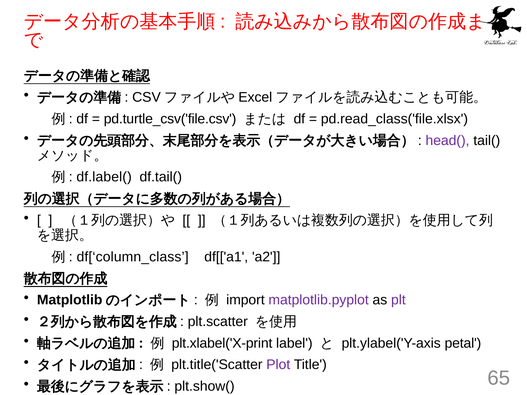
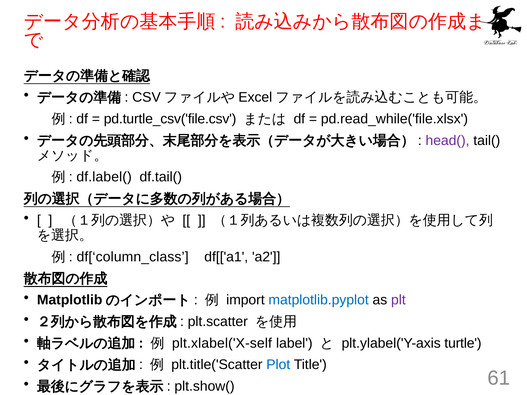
pd.read_class('file.xlsx: pd.read_class('file.xlsx -> pd.read_while('file.xlsx
matplotlib.pyplot colour: purple -> blue
plt.xlabel('X-print: plt.xlabel('X-print -> plt.xlabel('X-self
petal: petal -> turtle
Plot colour: purple -> blue
65: 65 -> 61
